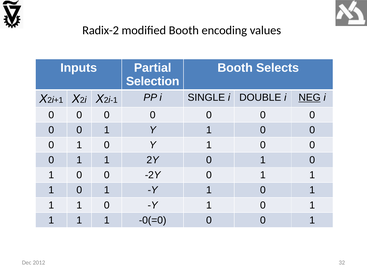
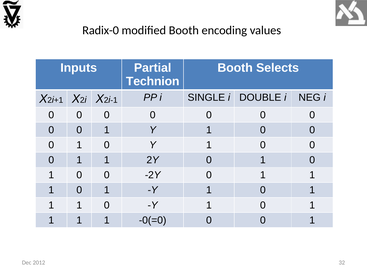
Radix-2: Radix-2 -> Radix-0
Selection: Selection -> Technion
NEG underline: present -> none
